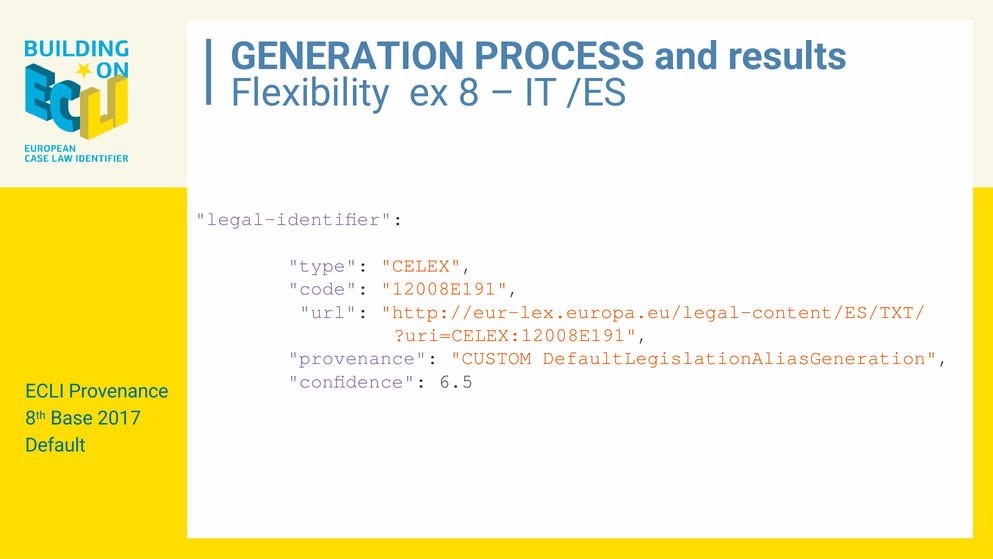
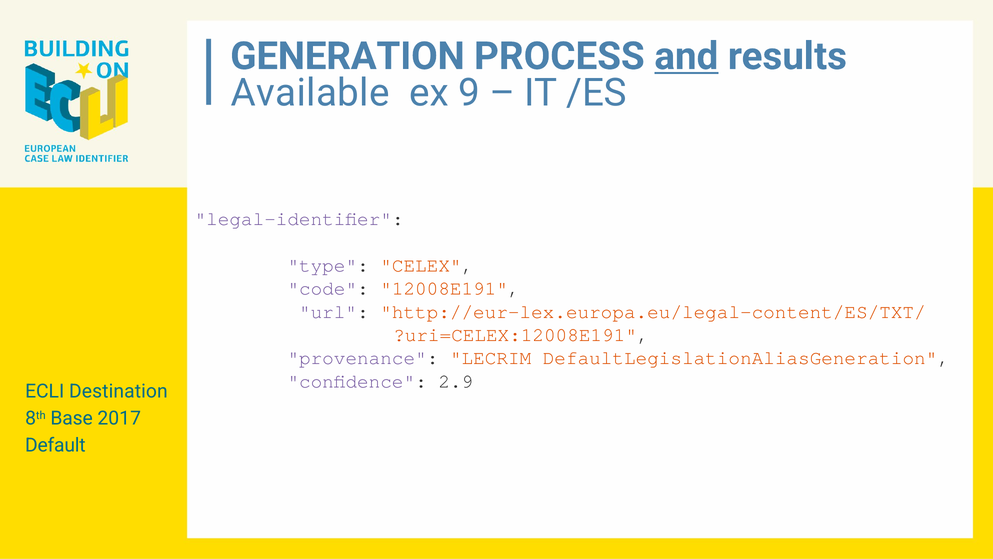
and underline: none -> present
Flexibility: Flexibility -> Available
8: 8 -> 9
CUSTOM: CUSTOM -> LECRIM
6.5: 6.5 -> 2.9
ECLI Provenance: Provenance -> Destination
